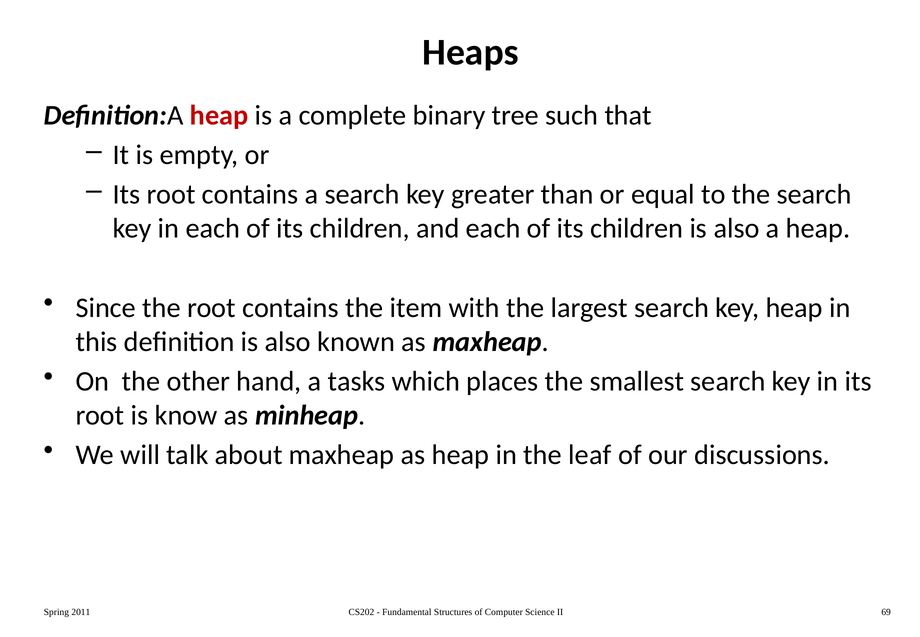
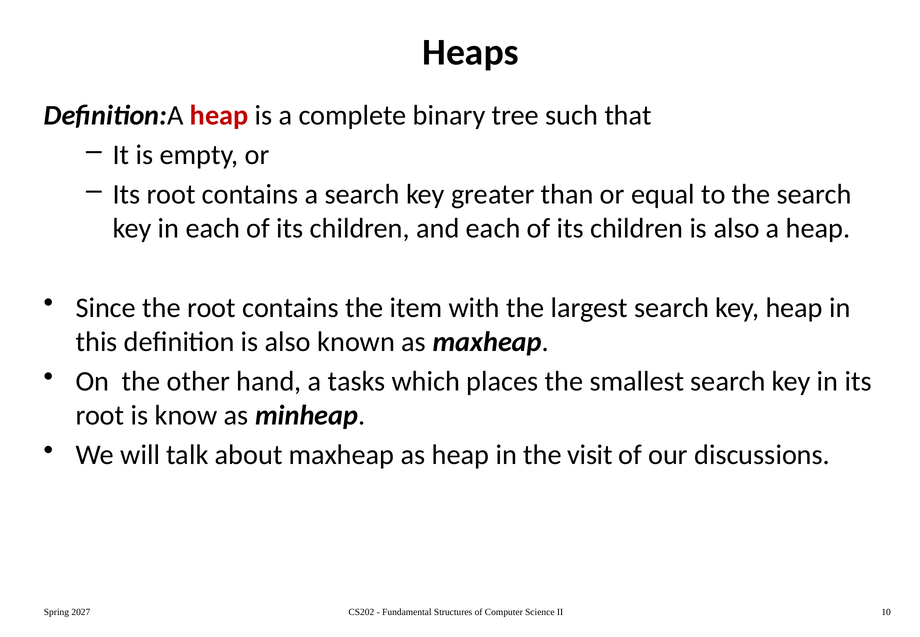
leaf: leaf -> visit
2011: 2011 -> 2027
69: 69 -> 10
